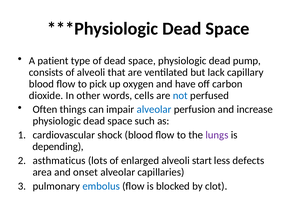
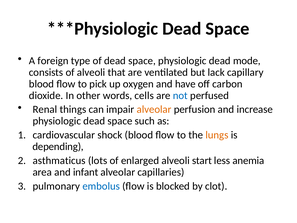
patient: patient -> foreign
pump: pump -> mode
Often: Often -> Renal
alveolar at (154, 109) colour: blue -> orange
lungs colour: purple -> orange
defects: defects -> anemia
onset: onset -> infant
